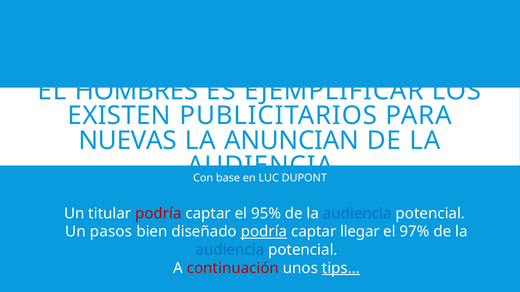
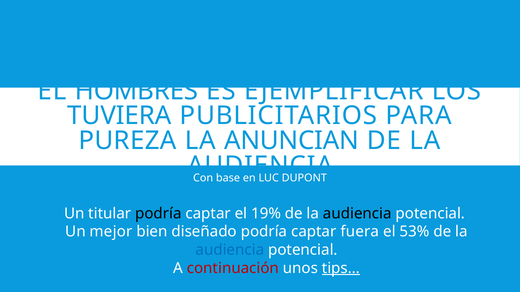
EXISTEN: EXISTEN -> TUVIERA
NUEVAS: NUEVAS -> PUREZA
podría at (158, 214) colour: red -> black
95%: 95% -> 19%
audiencia at (357, 214) colour: blue -> black
pasos: pasos -> mejor
podría at (264, 232) underline: present -> none
llegar: llegar -> fuera
97%: 97% -> 53%
